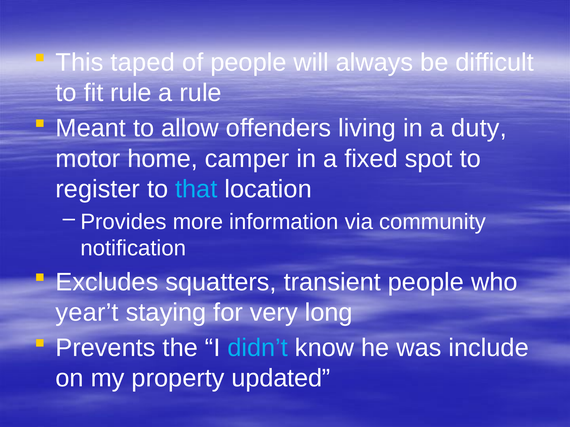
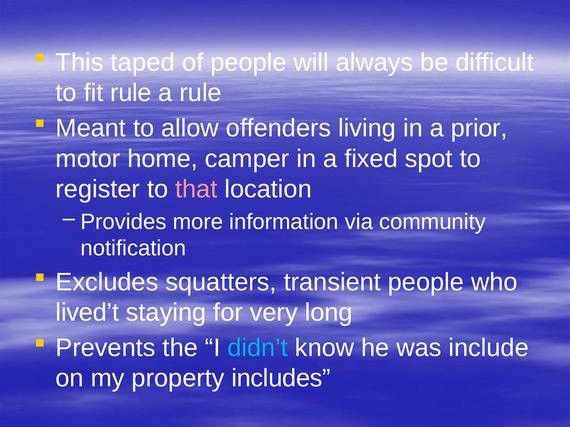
duty: duty -> prior
that colour: light blue -> pink
year’t: year’t -> lived’t
updated: updated -> includes
